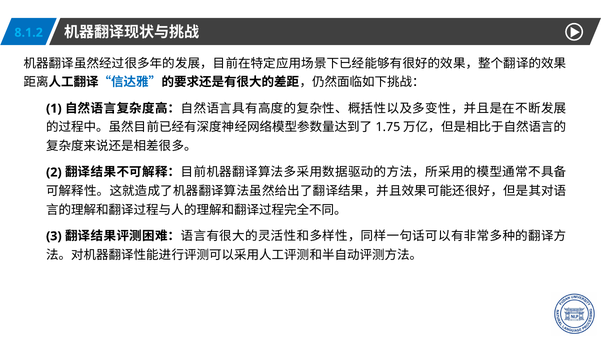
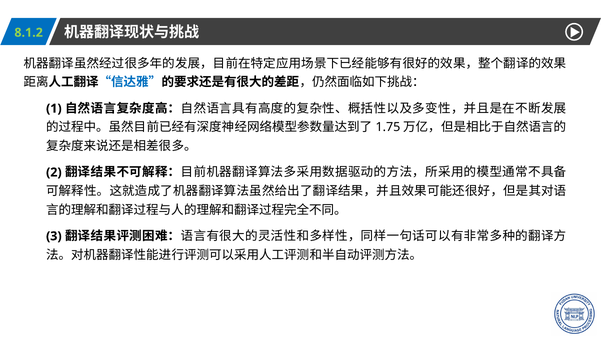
8.1.2 colour: light blue -> light green
